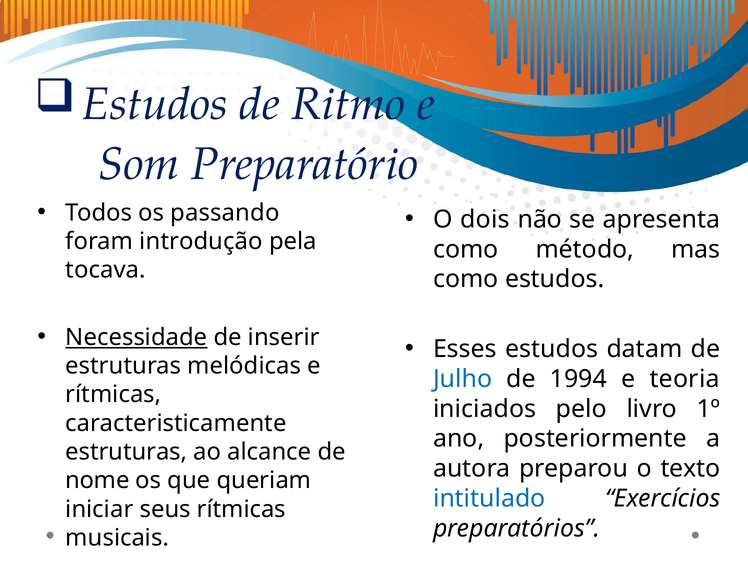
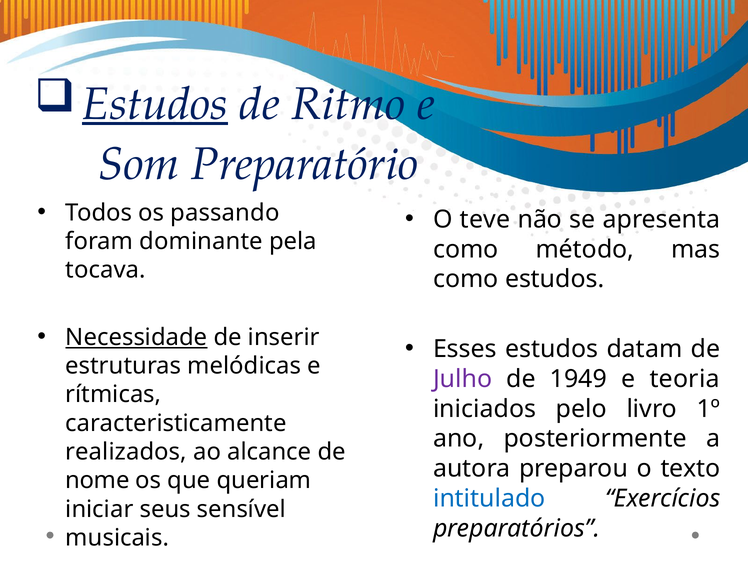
Estudos at (155, 104) underline: none -> present
dois: dois -> teve
introdução: introdução -> dominante
Julho colour: blue -> purple
1994: 1994 -> 1949
estruturas at (126, 452): estruturas -> realizados
seus rítmicas: rítmicas -> sensível
